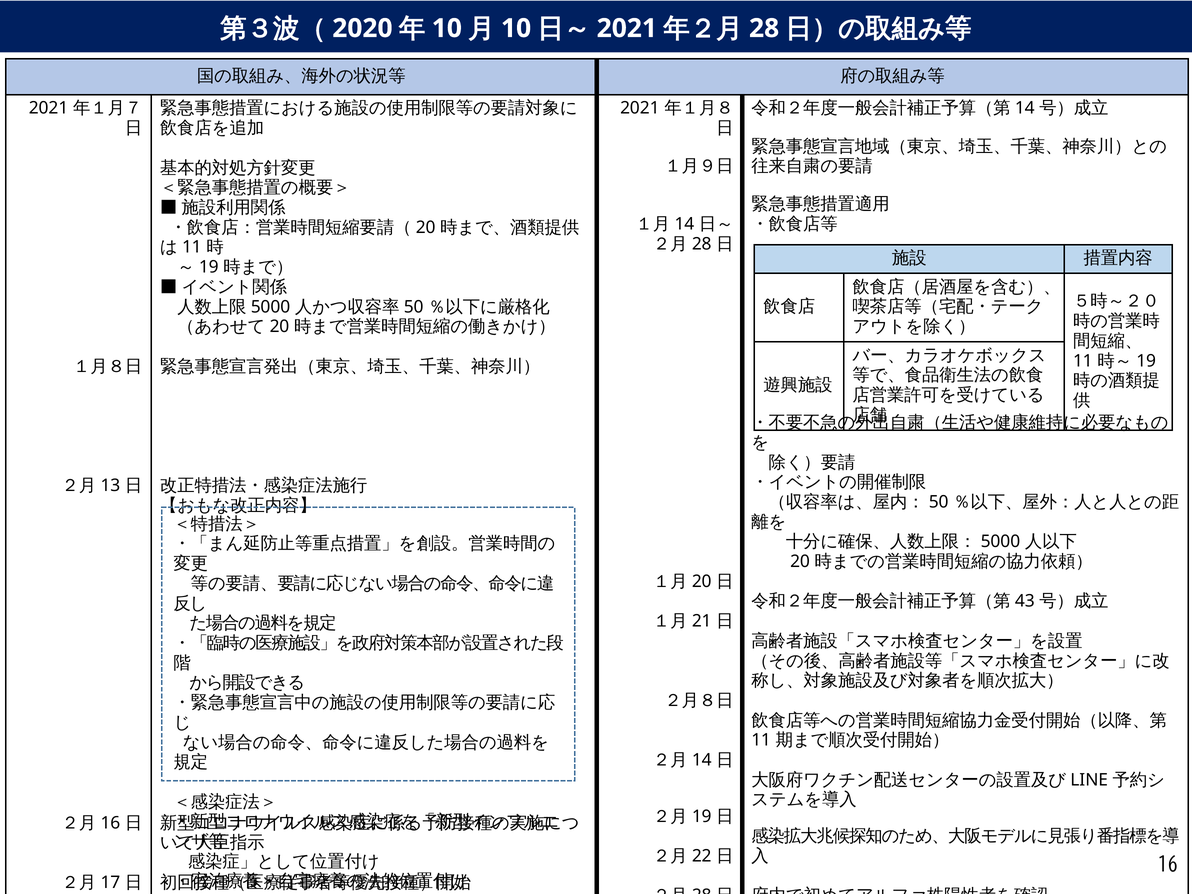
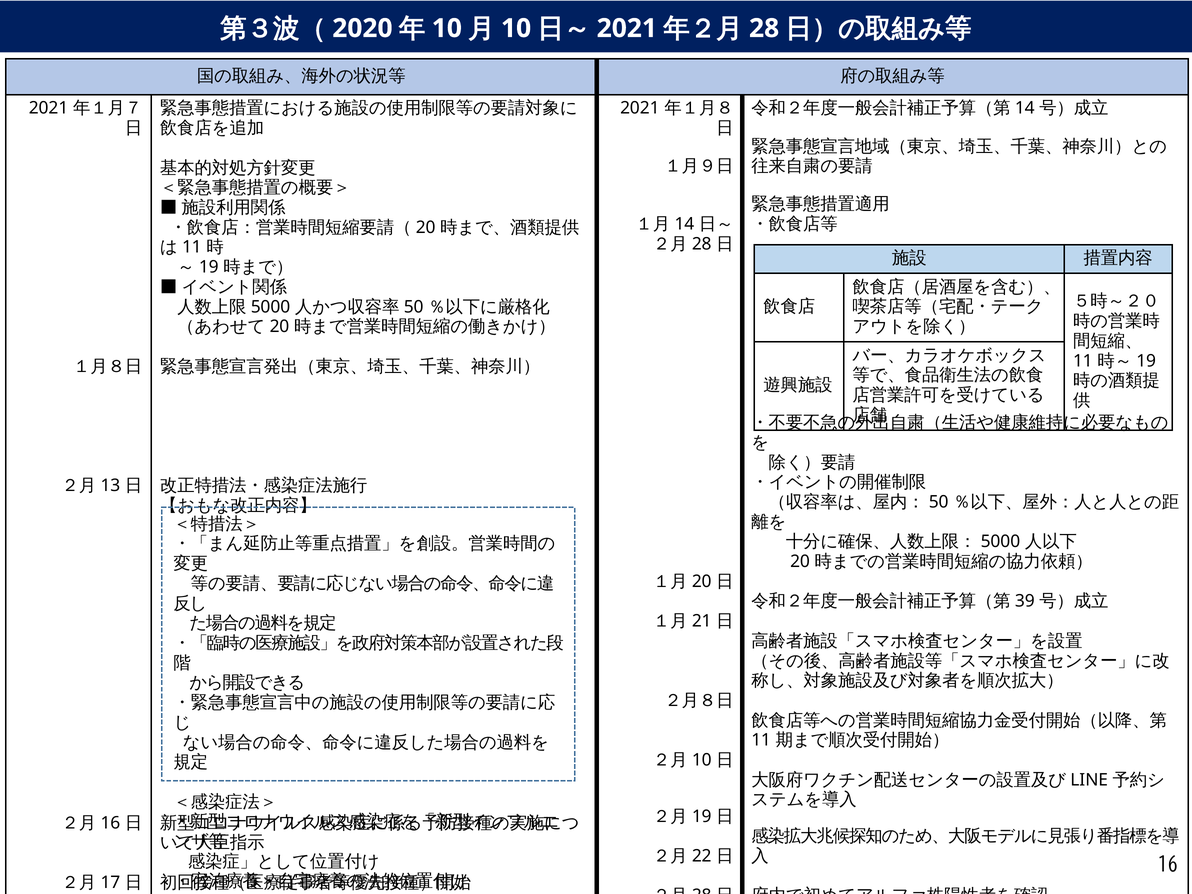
43: 43 -> 39
14 at (702, 760): 14 -> 10
